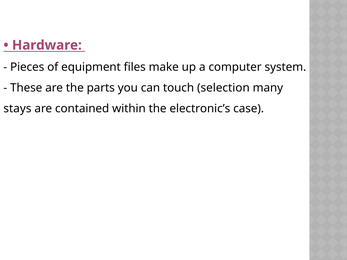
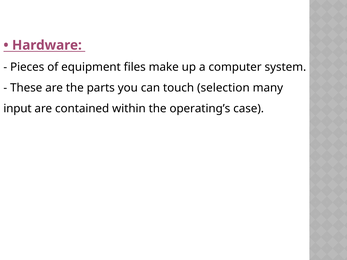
stays: stays -> input
electronic’s: electronic’s -> operating’s
